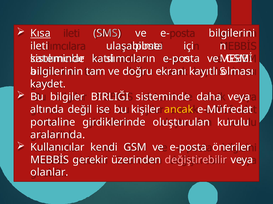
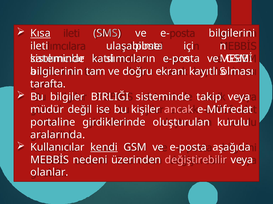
kaydet: kaydet -> tarafta
daha: daha -> takip
altında: altında -> müdür
ancak colour: yellow -> pink
kendi underline: none -> present
öneriler: öneriler -> aşağıda
gerekir: gerekir -> nedeni
